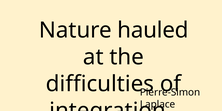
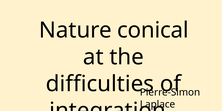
hauled: hauled -> conical
